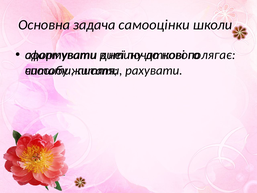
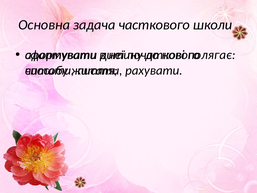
самооцінки: самооцінки -> часткового
